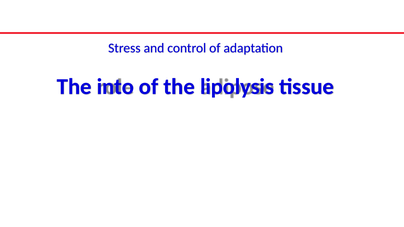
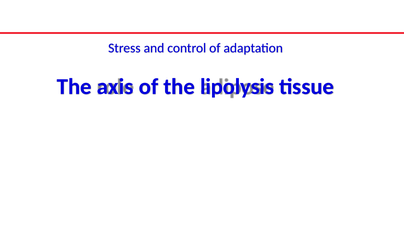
into: into -> axis
